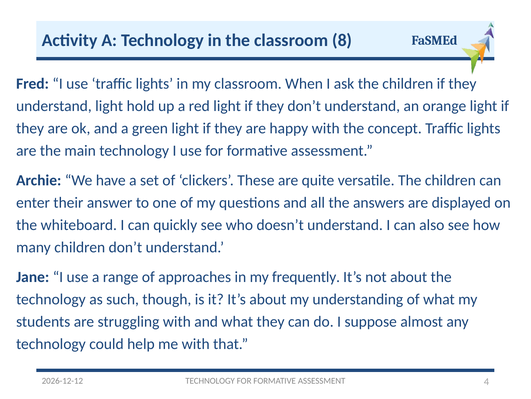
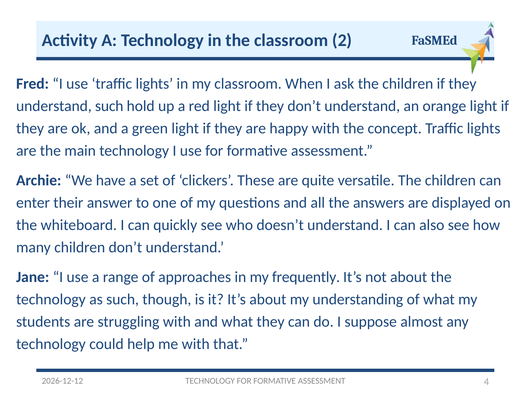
8: 8 -> 2
understand light: light -> such
